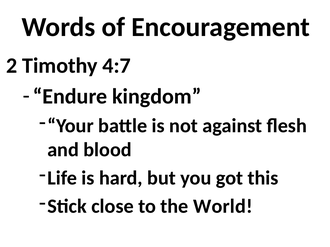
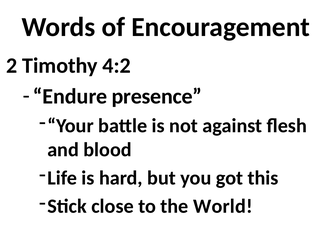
4:7: 4:7 -> 4:2
kingdom: kingdom -> presence
